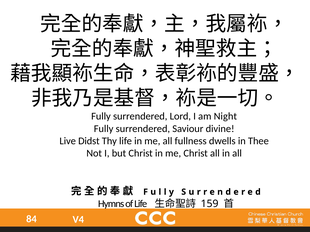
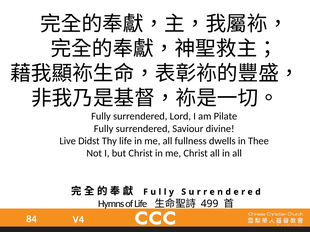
Night: Night -> Pilate
159: 159 -> 499
